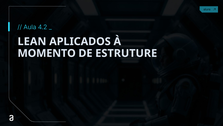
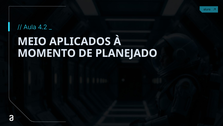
LEAN: LEAN -> MEIO
ESTRUTURE: ESTRUTURE -> PLANEJADO
